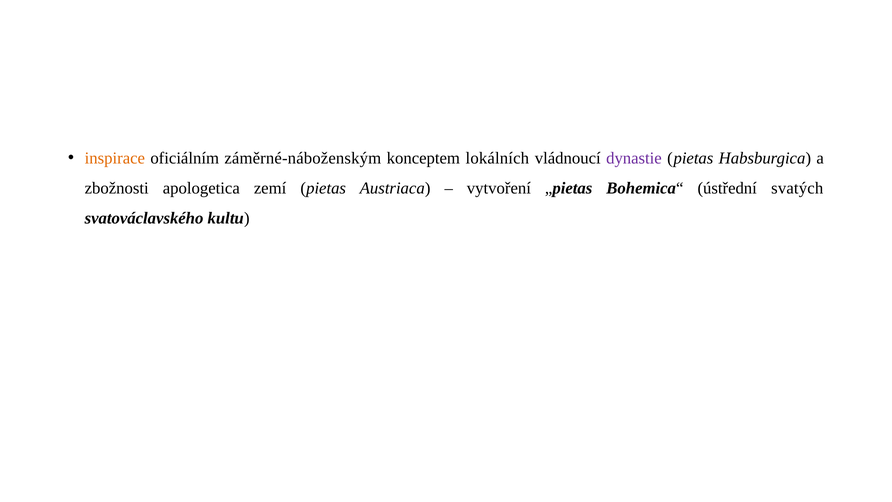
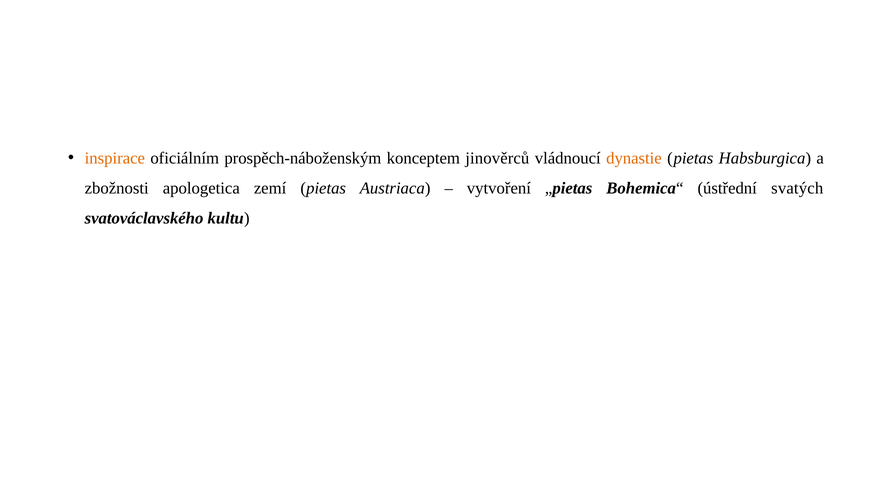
záměrné-náboženským: záměrné-náboženským -> prospěch-náboženským
lokálních: lokálních -> jinověrců
dynastie colour: purple -> orange
